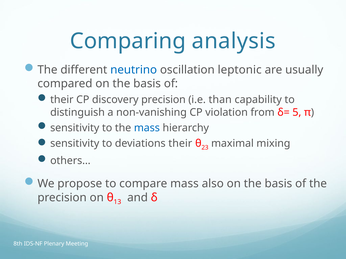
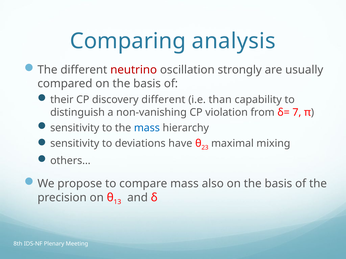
neutrino colour: blue -> red
leptonic: leptonic -> strongly
discovery precision: precision -> different
5: 5 -> 7
deviations their: their -> have
